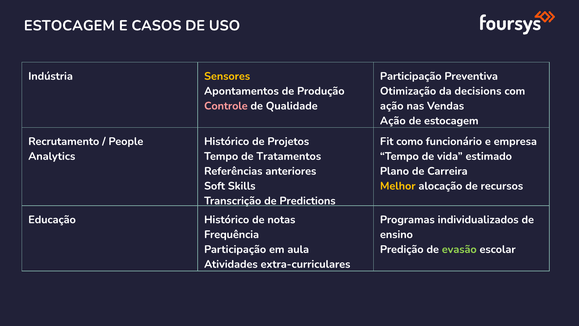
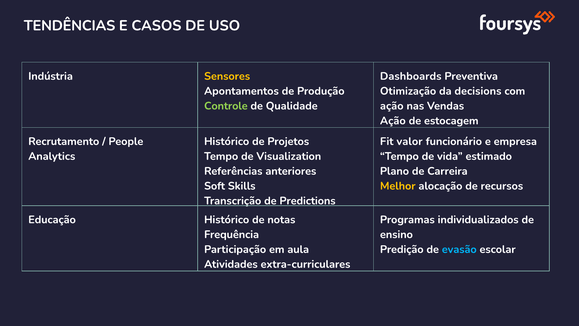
ESTOCAGEM at (69, 26): ESTOCAGEM -> TENDÊNCIAS
Participação at (411, 76): Participação -> Dashboards
Controle colour: pink -> light green
como: como -> valor
Tratamentos: Tratamentos -> Visualization
evasão colour: light green -> light blue
